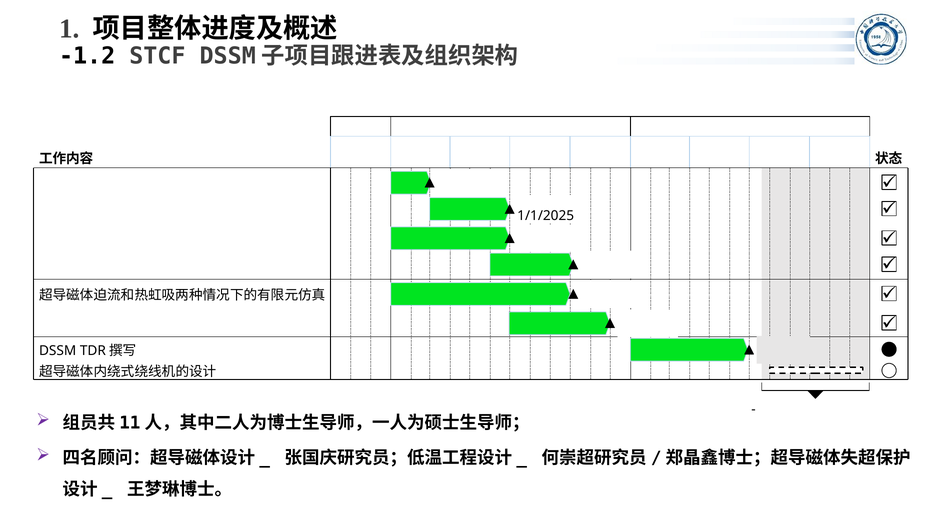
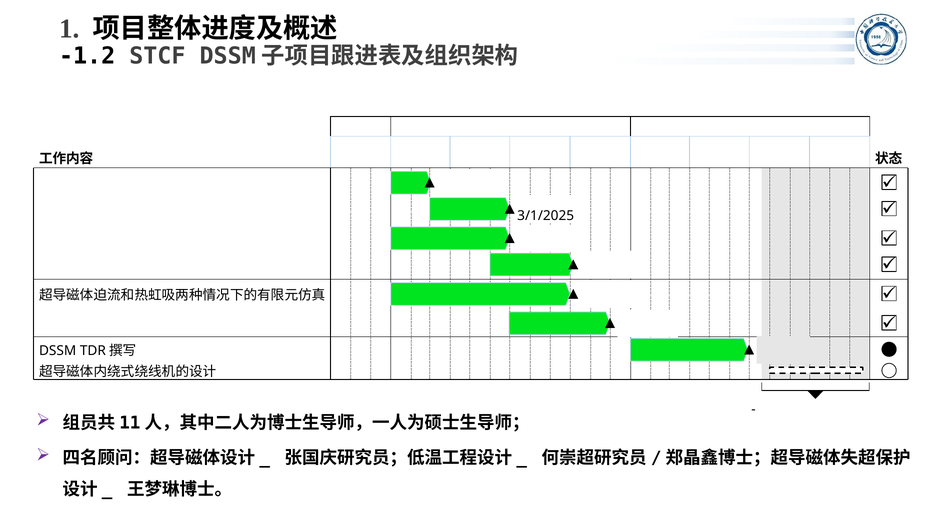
1/1/2025: 1/1/2025 -> 3/1/2025
